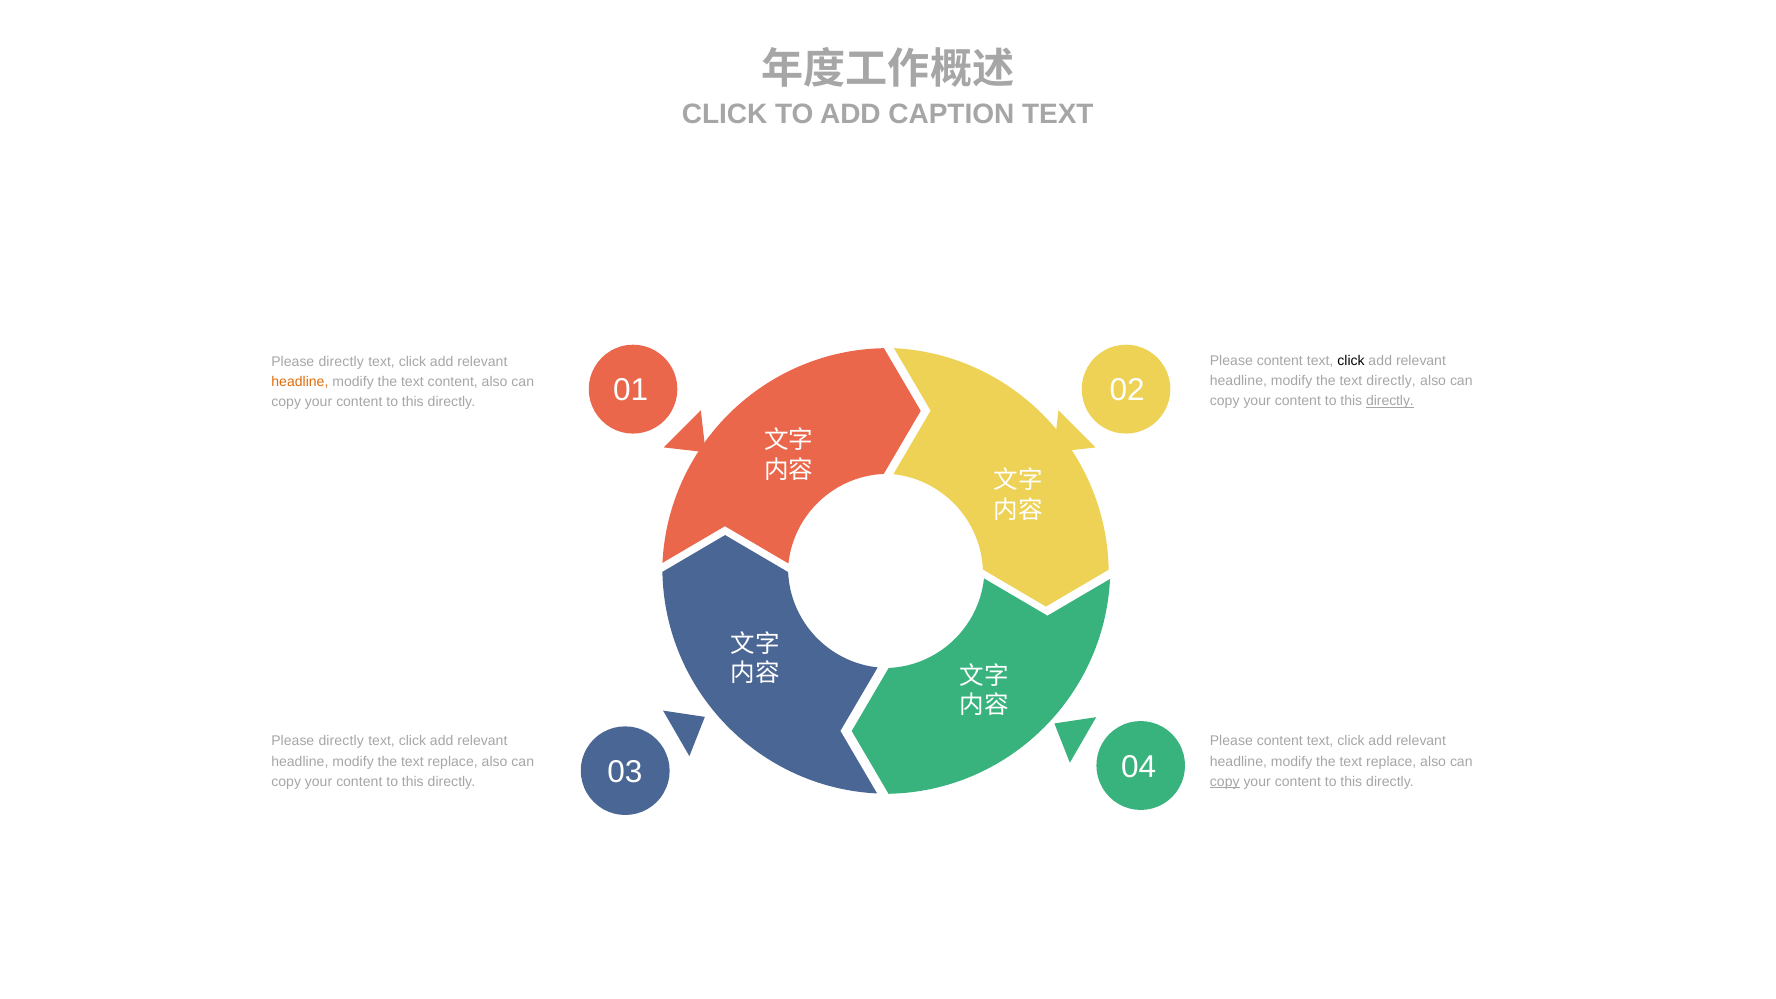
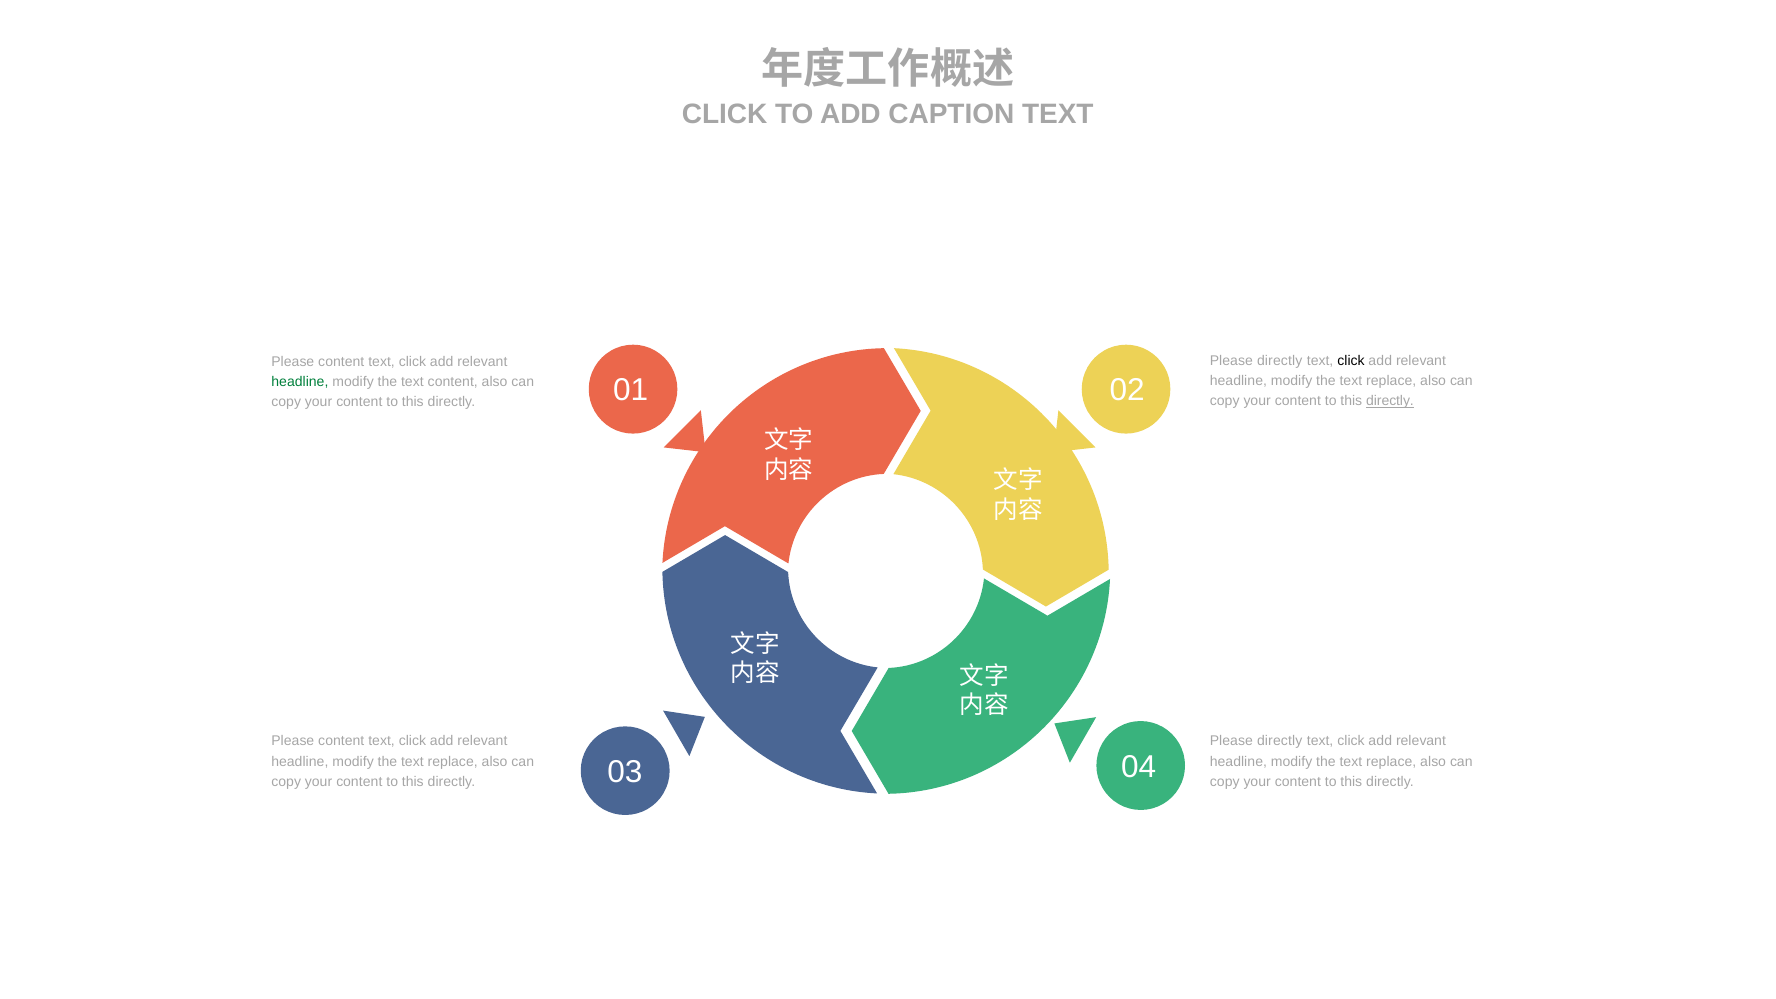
content at (1280, 361): content -> directly
directly at (341, 361): directly -> content
directly at (1391, 381): directly -> replace
headline at (300, 382) colour: orange -> green
directly at (341, 741): directly -> content
content at (1280, 741): content -> directly
copy at (1225, 782) underline: present -> none
